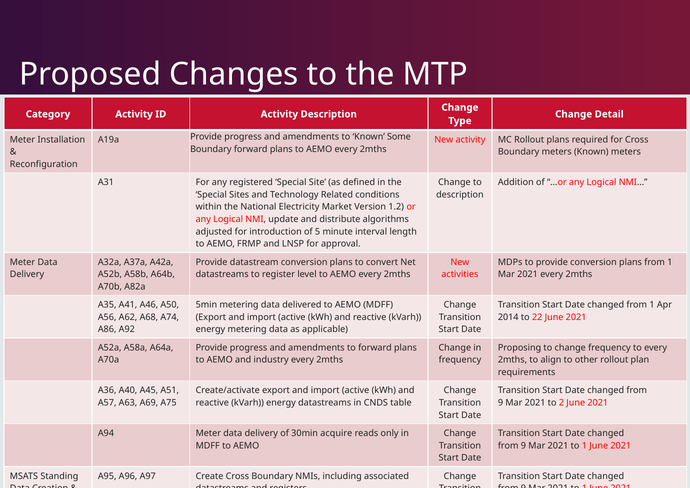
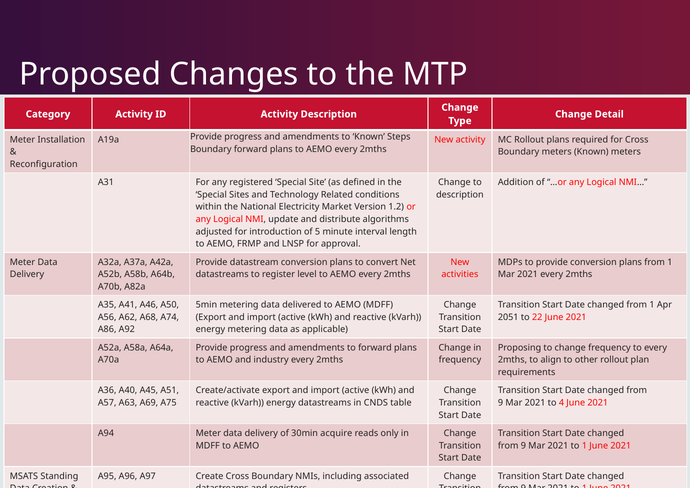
Some: Some -> Steps
2014: 2014 -> 2051
2: 2 -> 4
